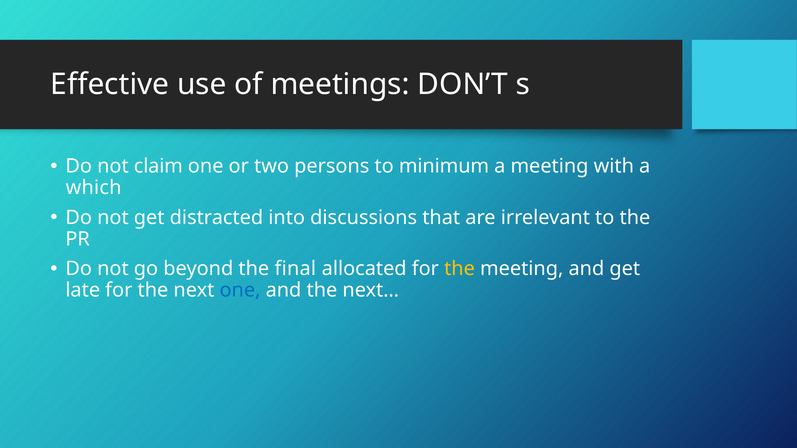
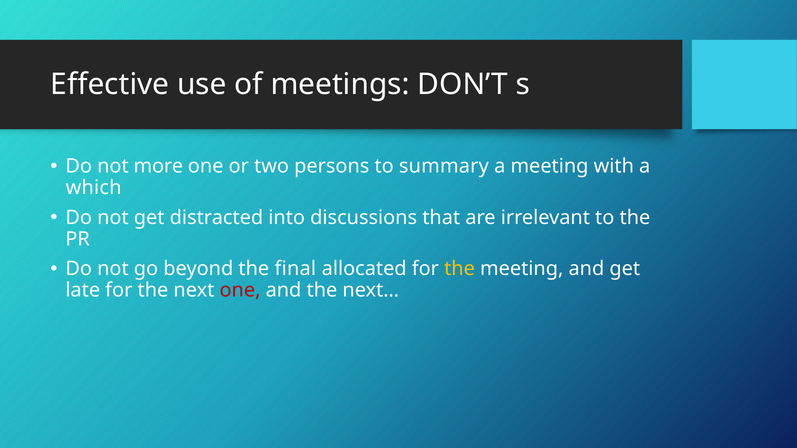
claim: claim -> more
minimum: minimum -> summary
one at (240, 291) colour: blue -> red
